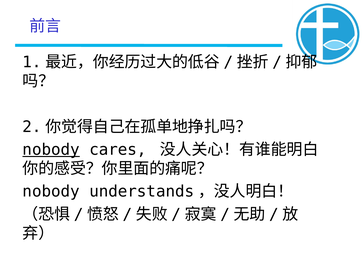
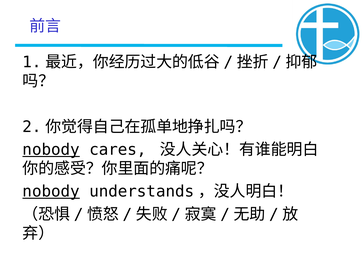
nobody at (51, 192) underline: none -> present
